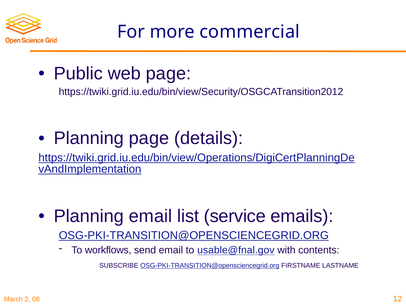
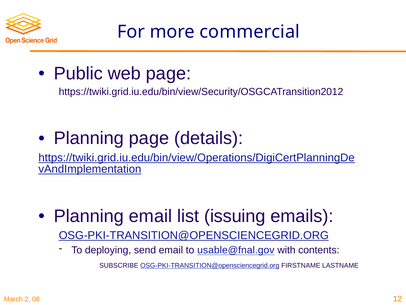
service: service -> issuing
workflows: workflows -> deploying
